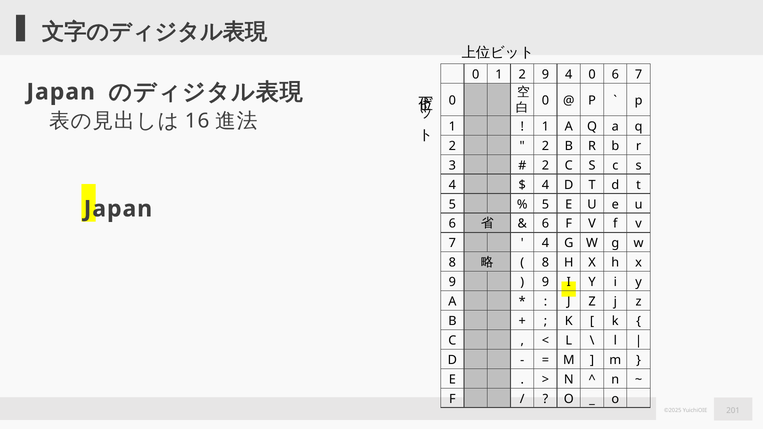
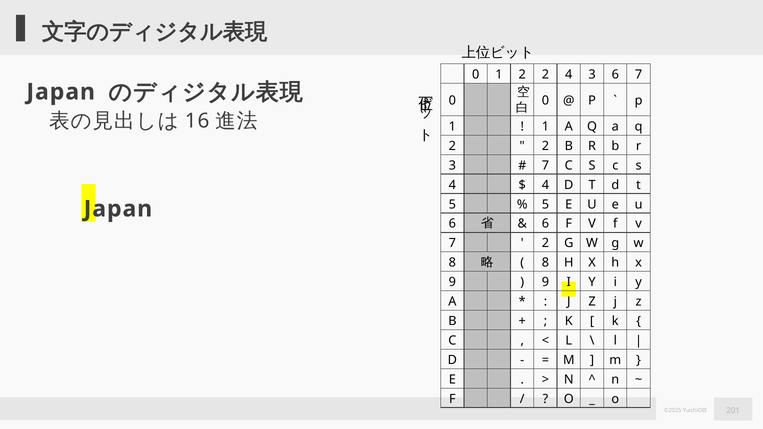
2 9: 9 -> 2
4 0: 0 -> 3
2 at (545, 165): 2 -> 7
4 at (545, 243): 4 -> 2
